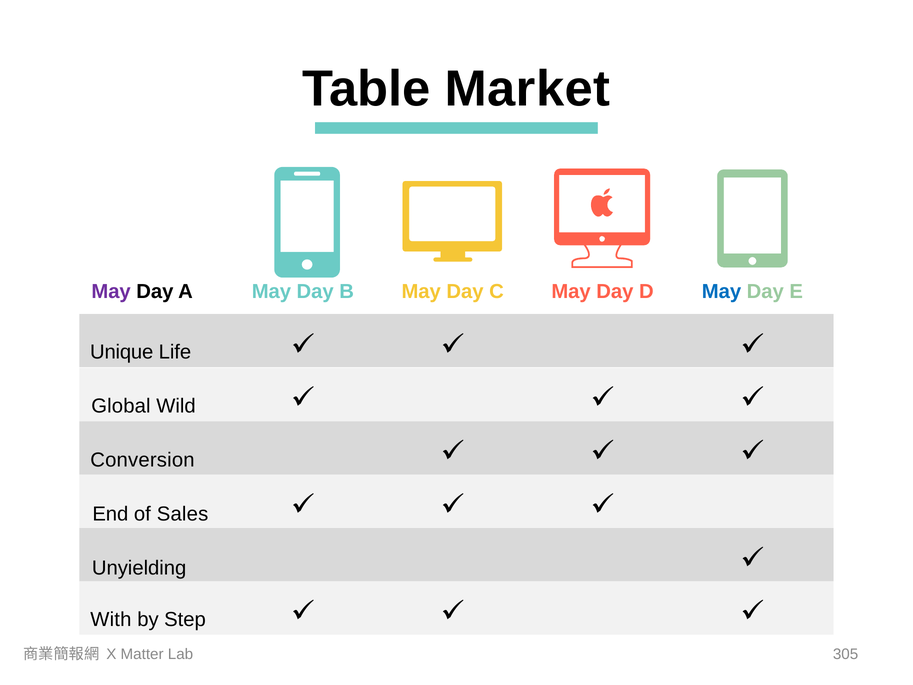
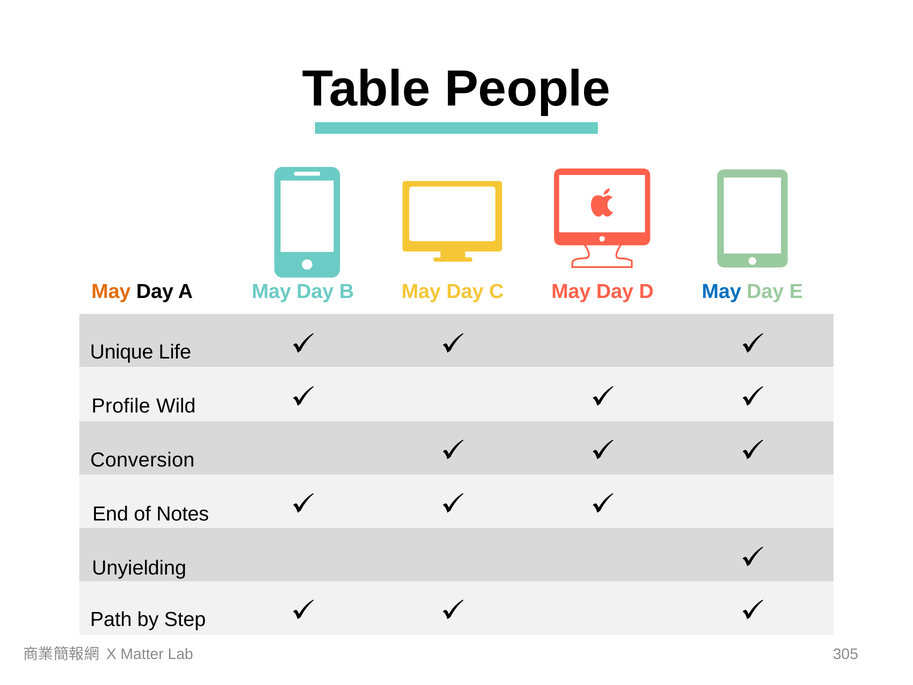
Market: Market -> People
May at (111, 292) colour: purple -> orange
Global: Global -> Profile
Sales: Sales -> Notes
With: With -> Path
